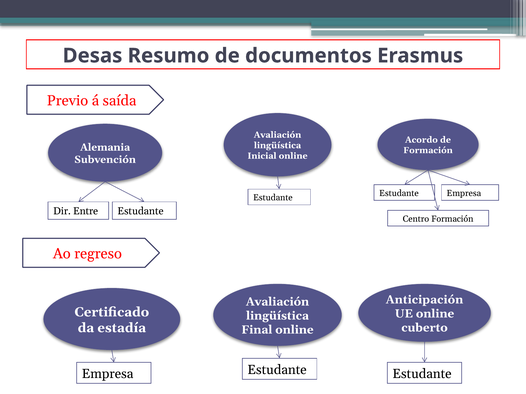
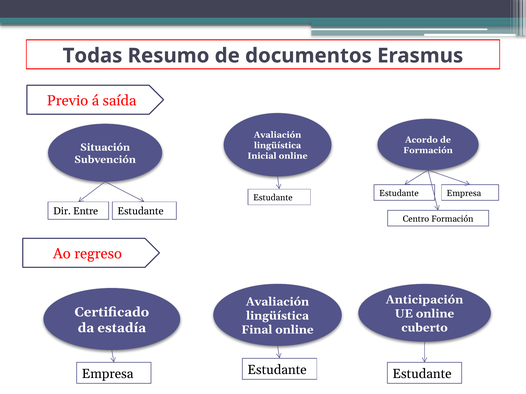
Desas: Desas -> Todas
Alemania: Alemania -> Situación
